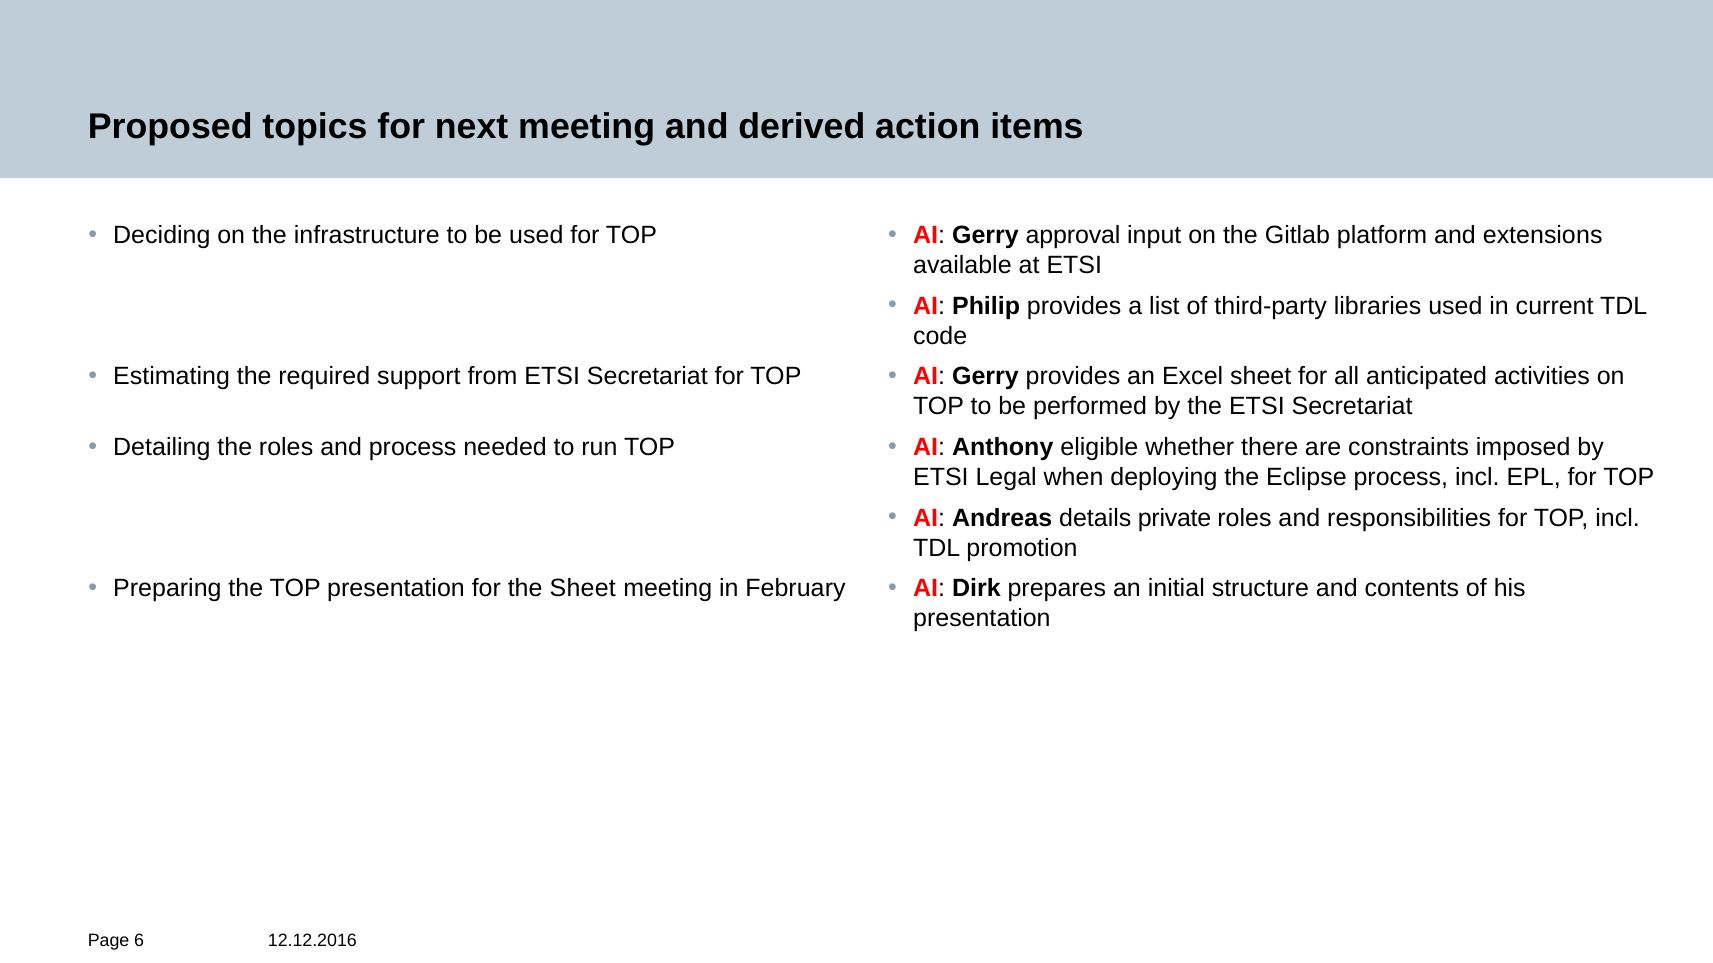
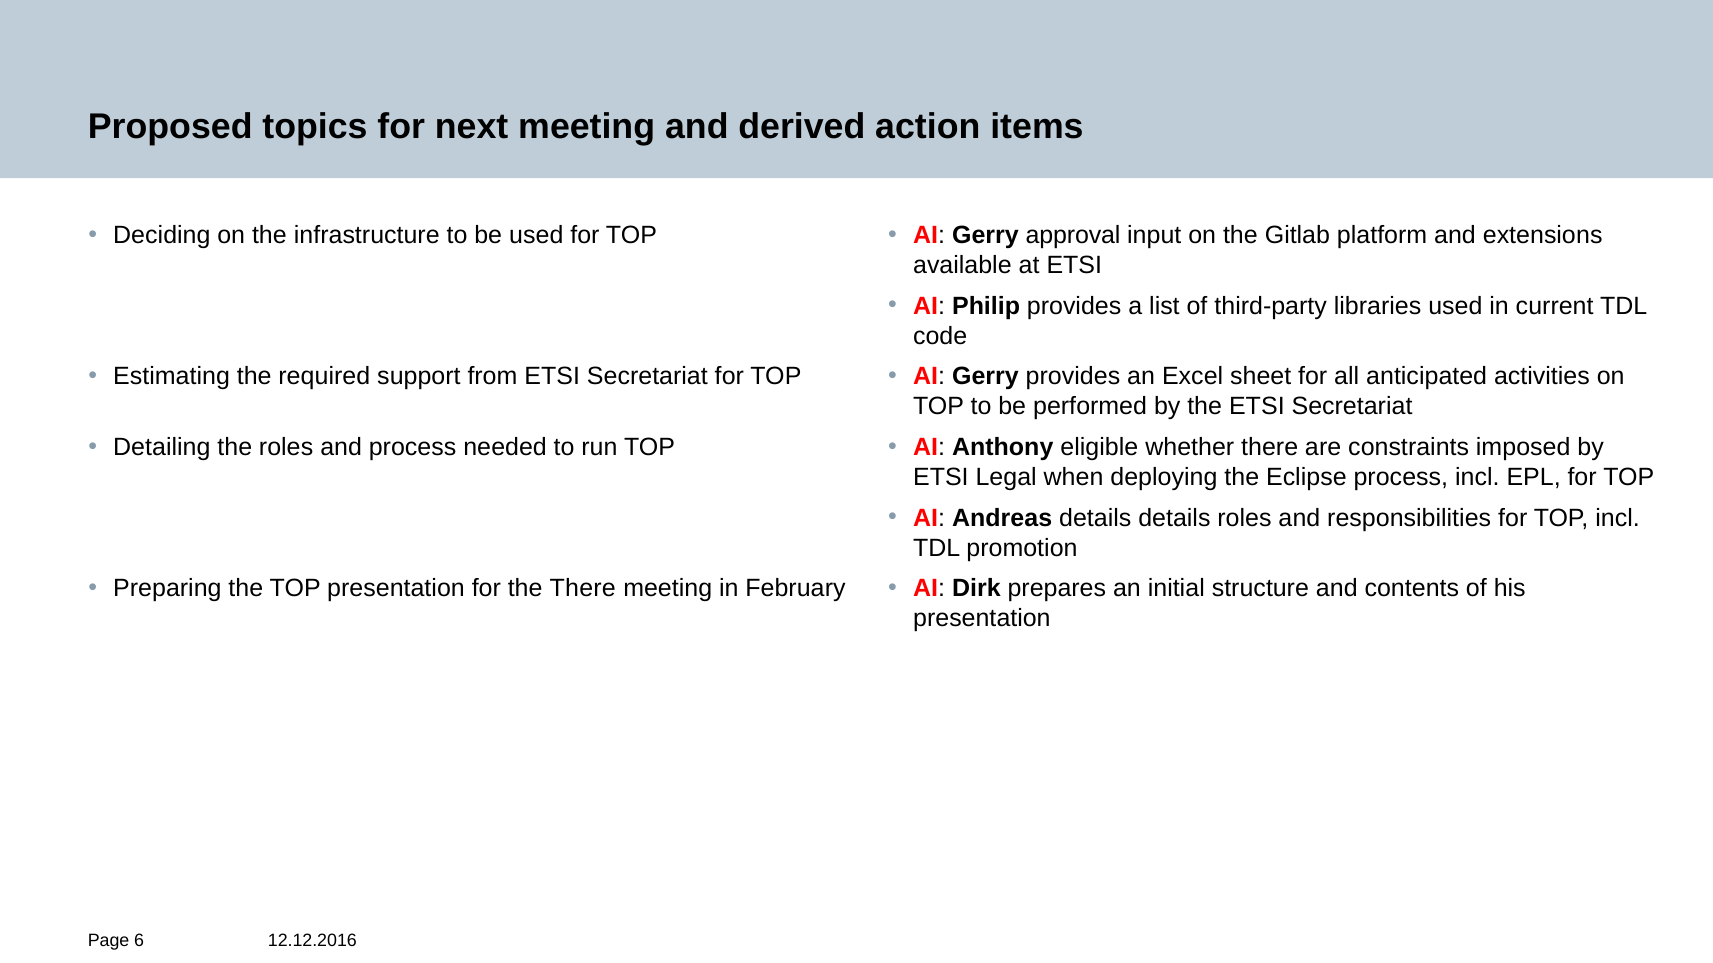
details private: private -> details
the Sheet: Sheet -> There
